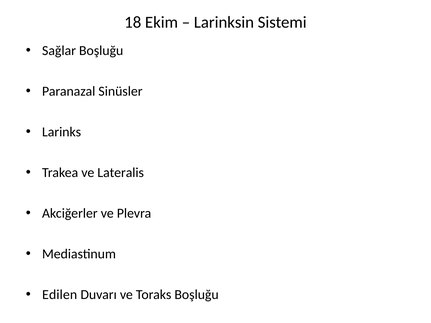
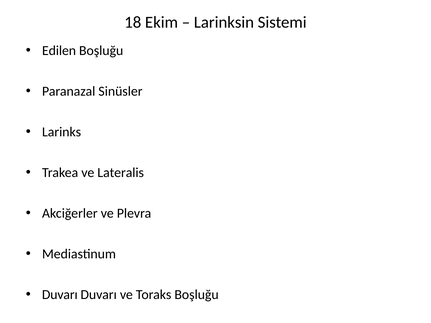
Sağlar: Sağlar -> Edilen
Edilen at (60, 295): Edilen -> Duvarı
